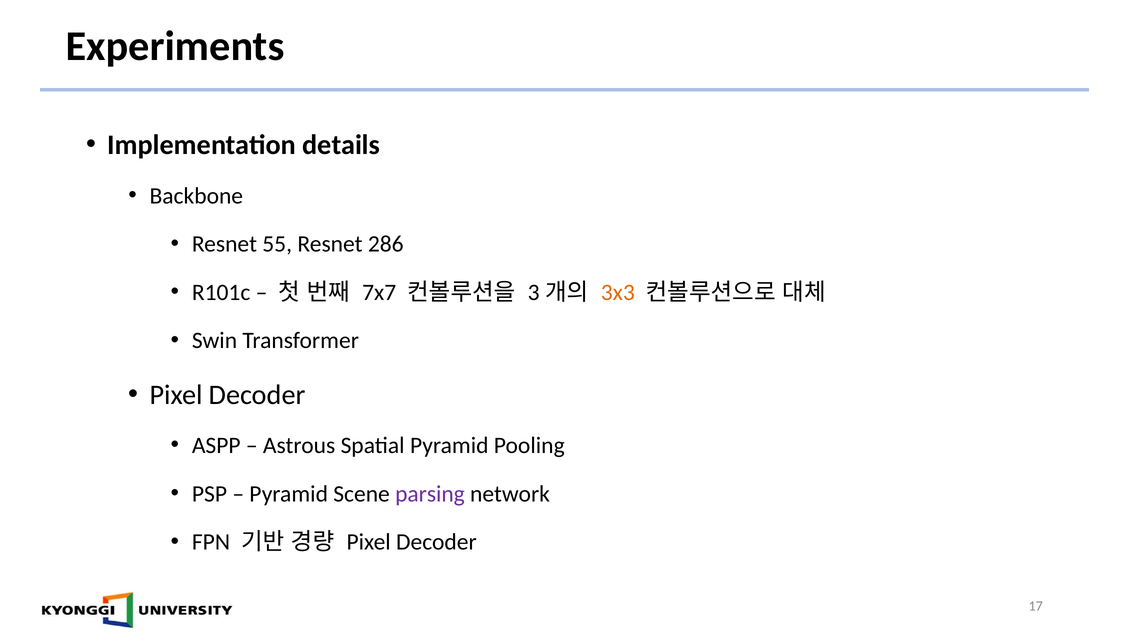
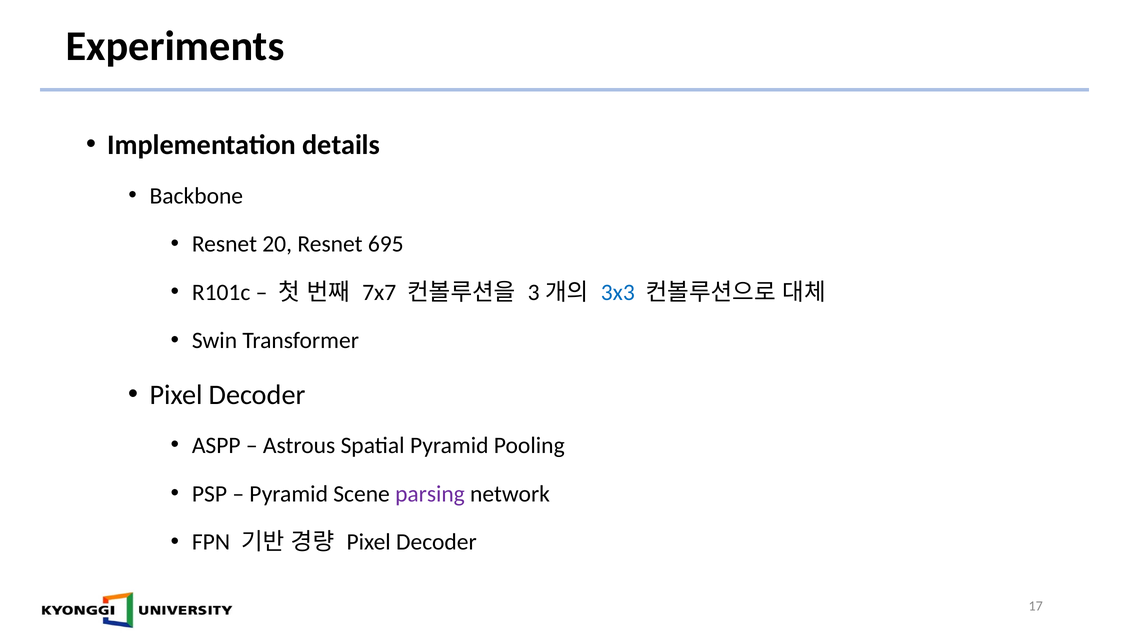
55: 55 -> 20
286: 286 -> 695
3x3 colour: orange -> blue
